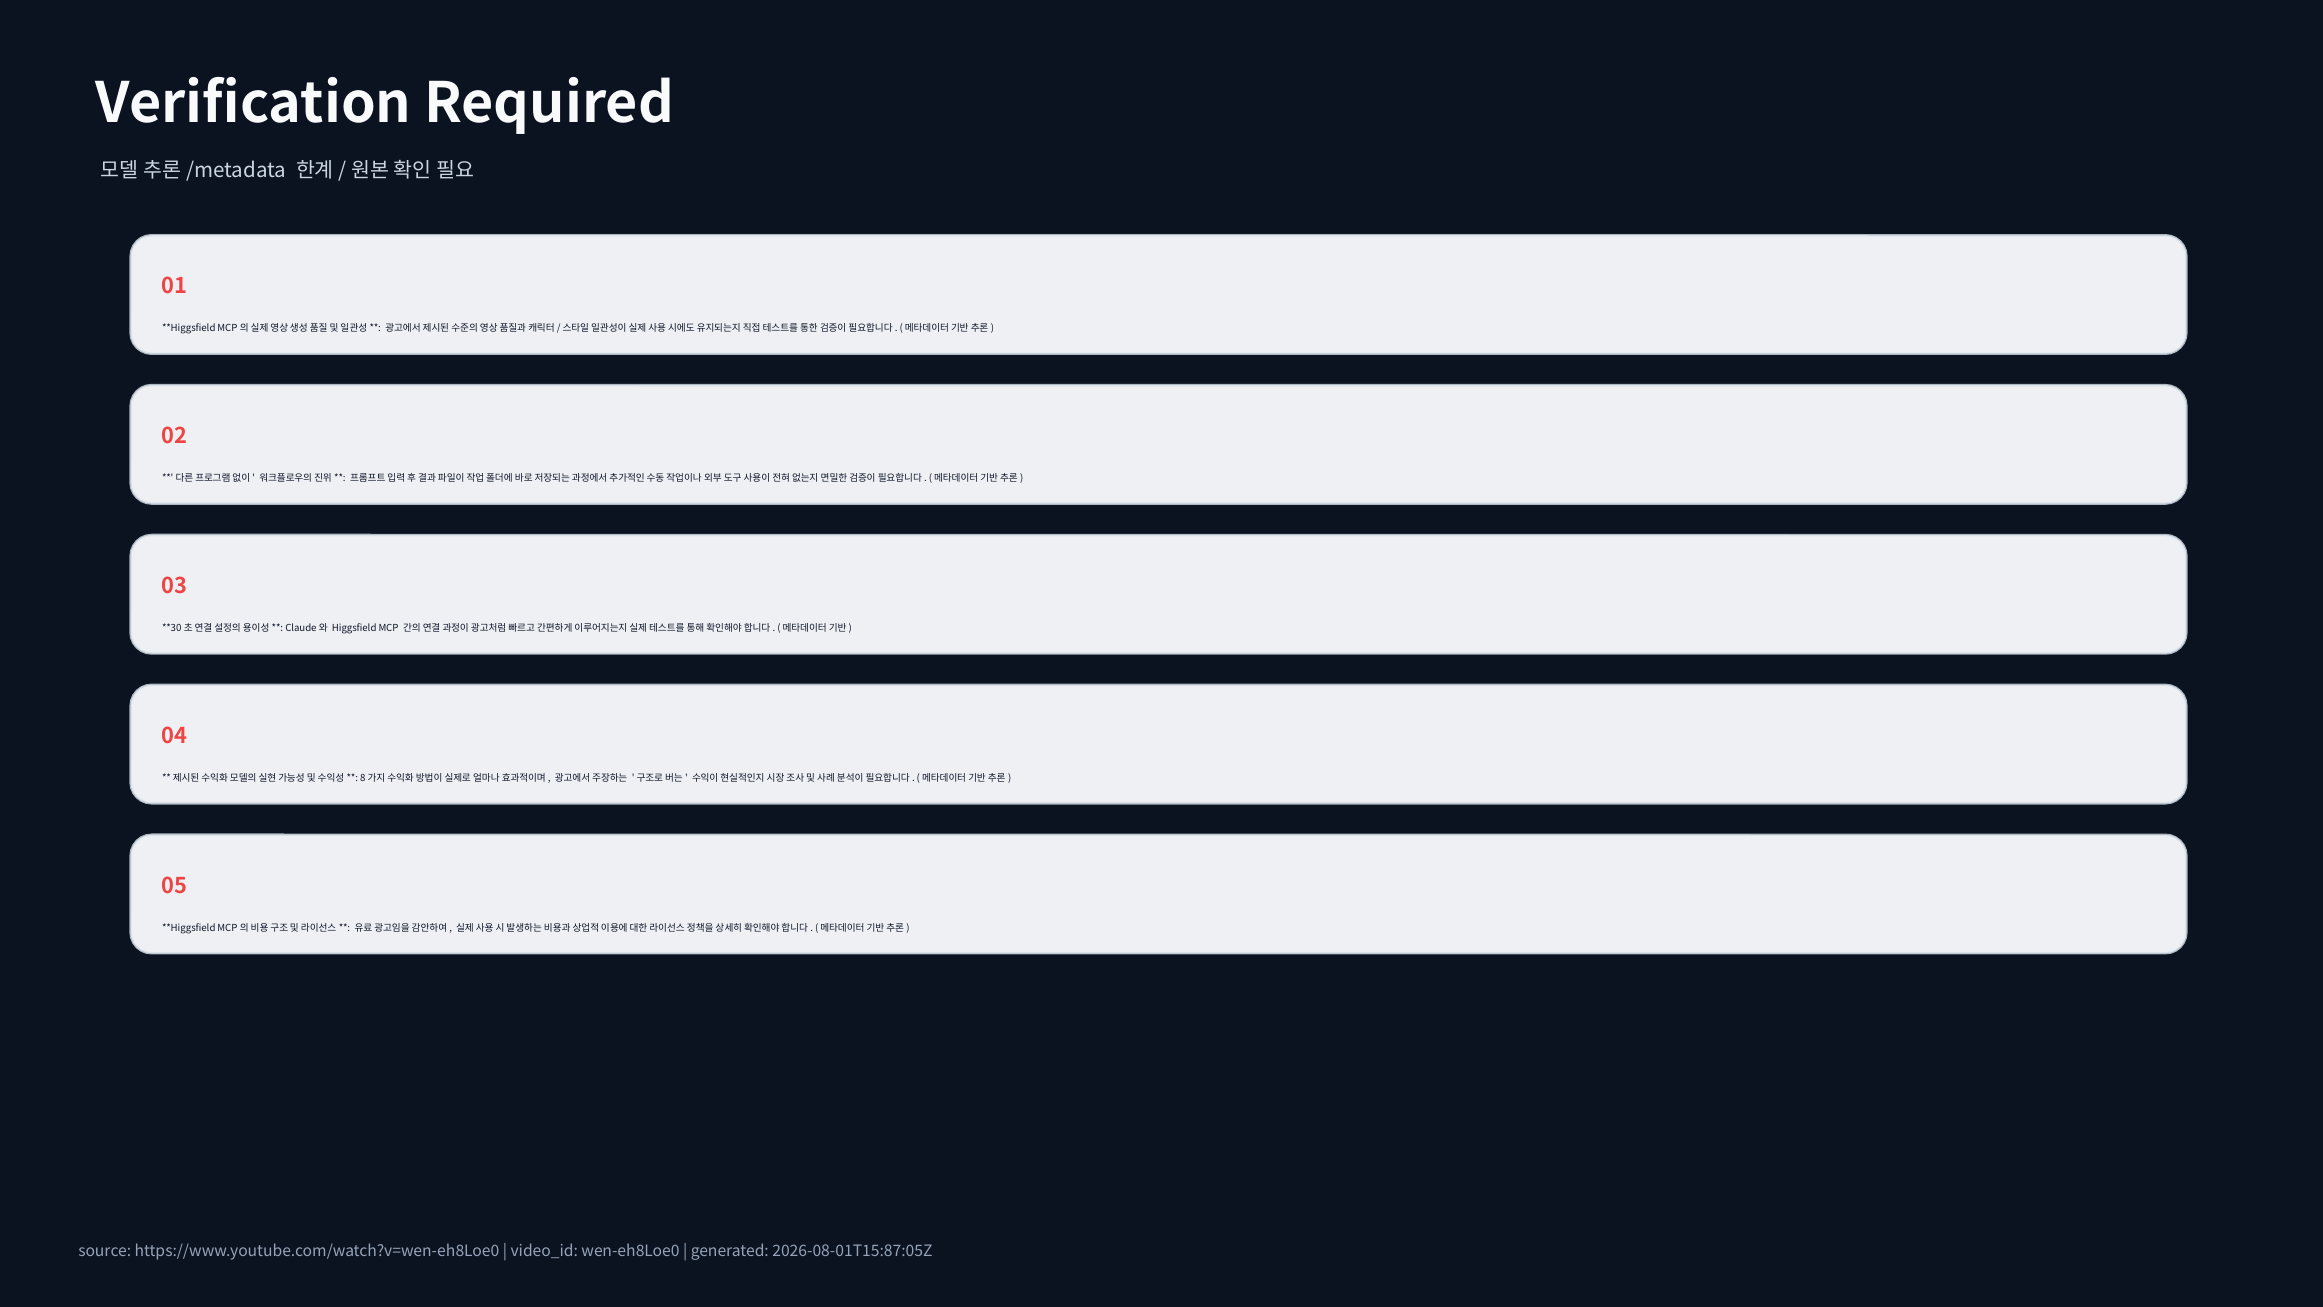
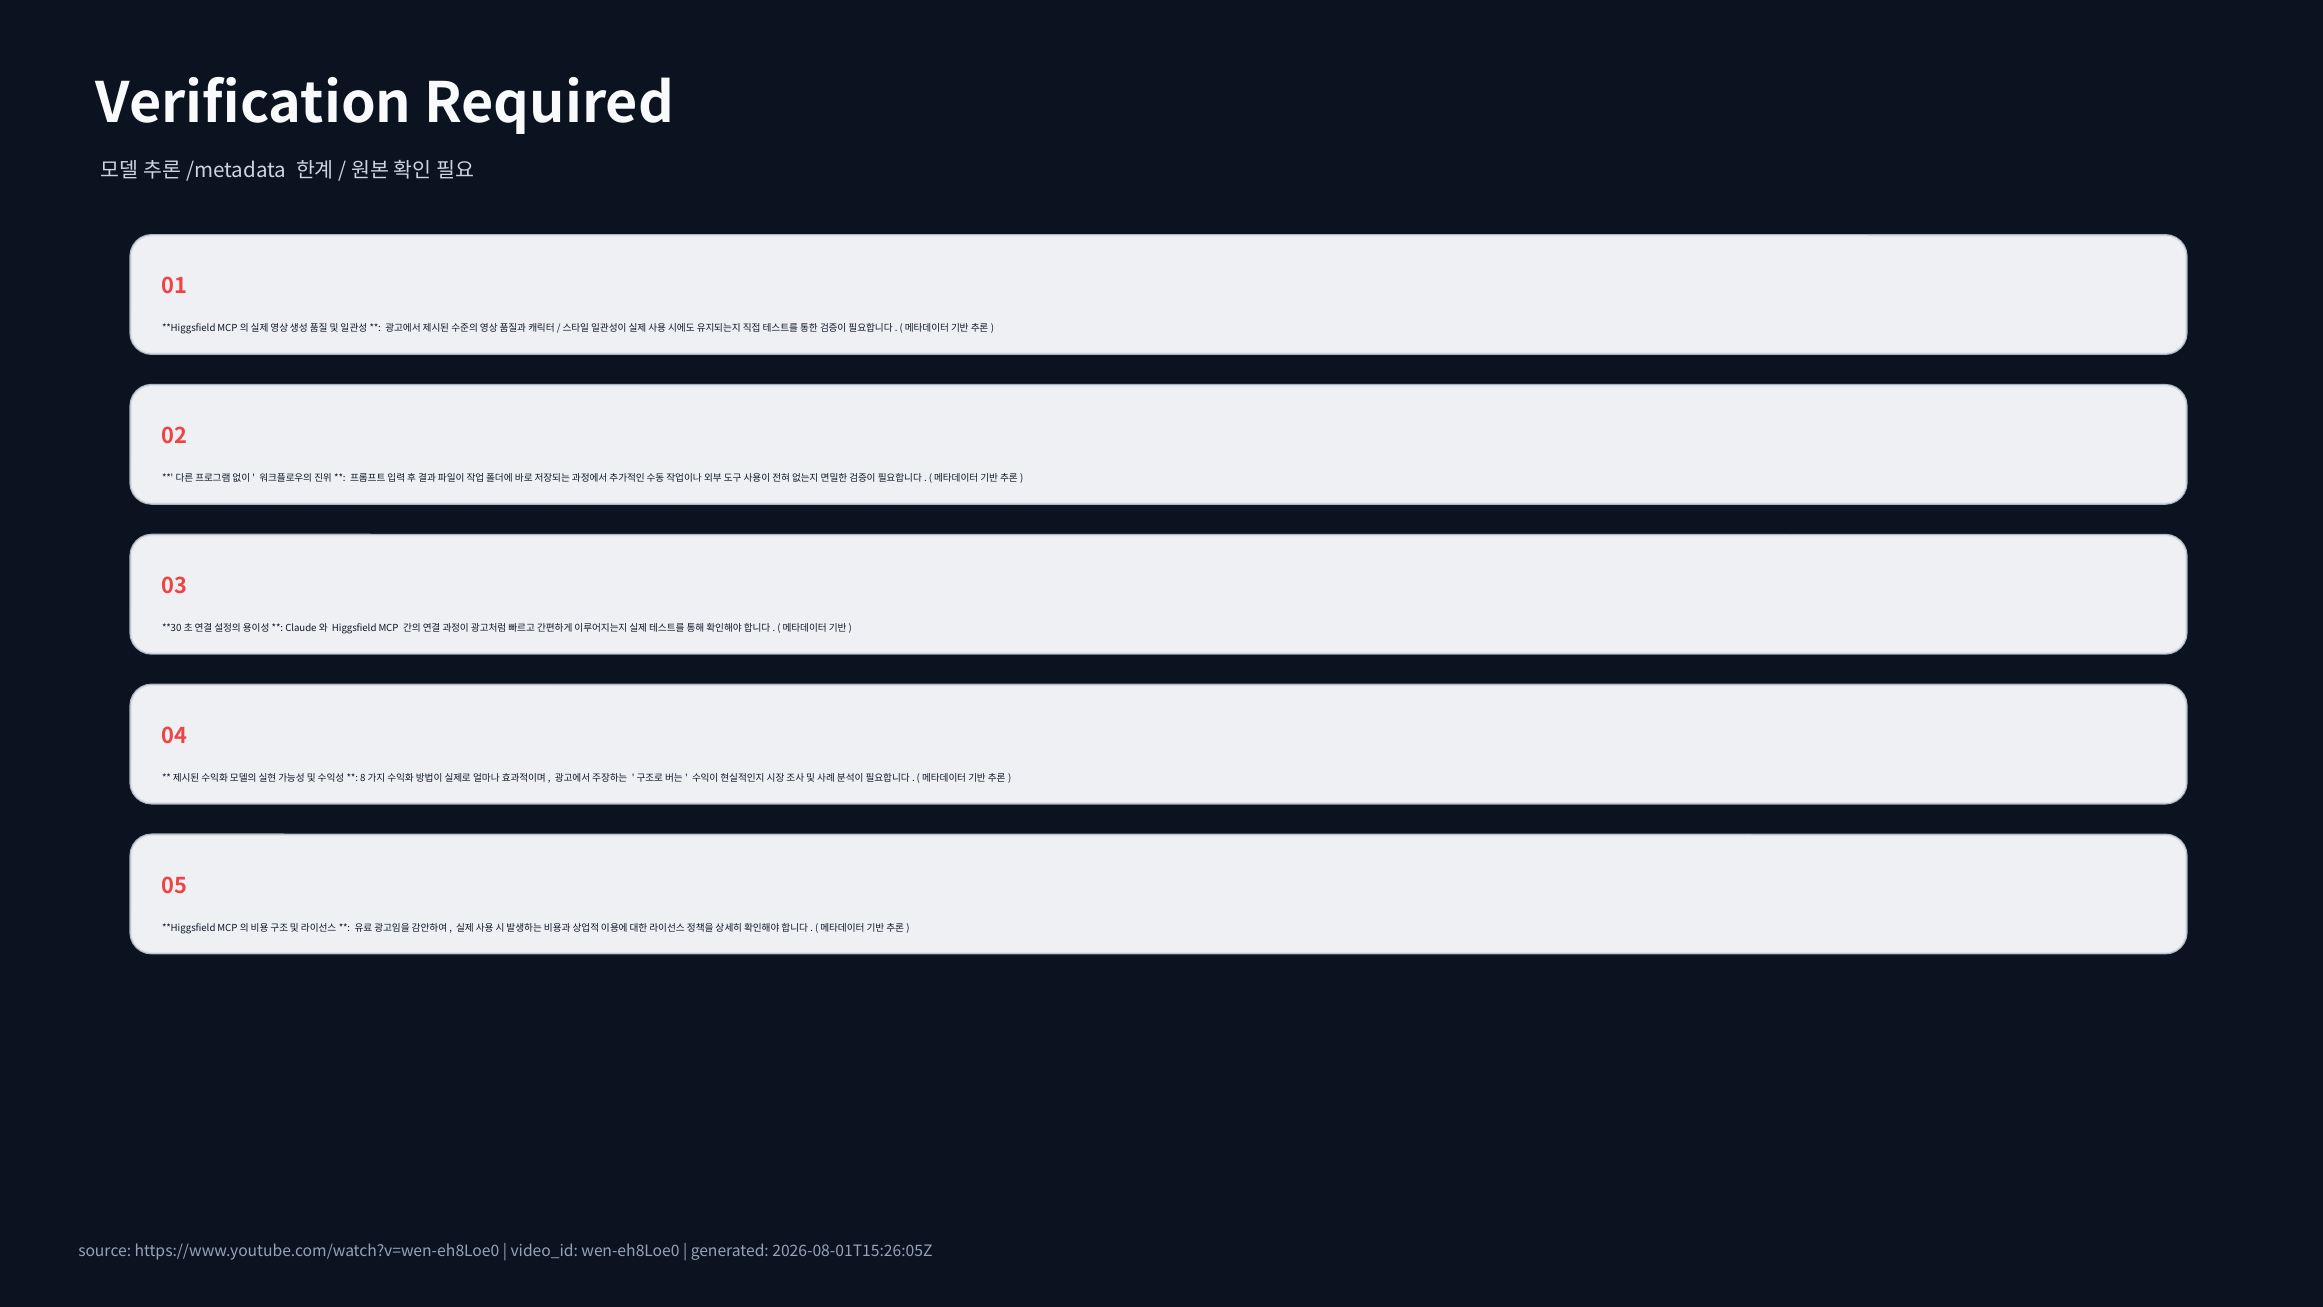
2026-08-01T15:87:05Z: 2026-08-01T15:87:05Z -> 2026-08-01T15:26:05Z
